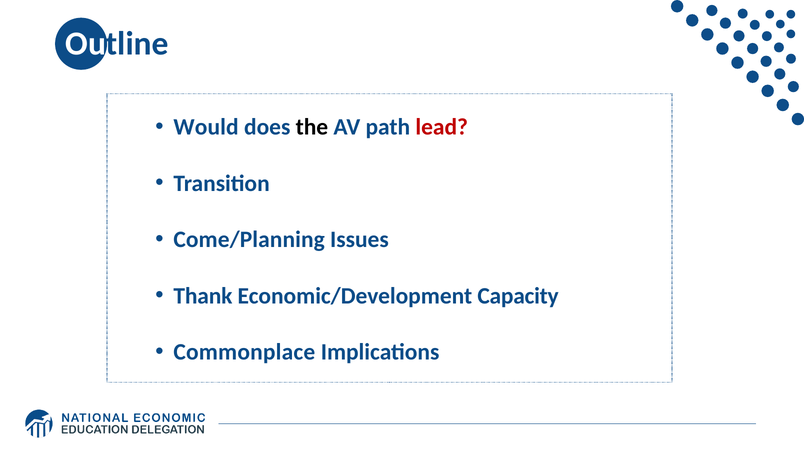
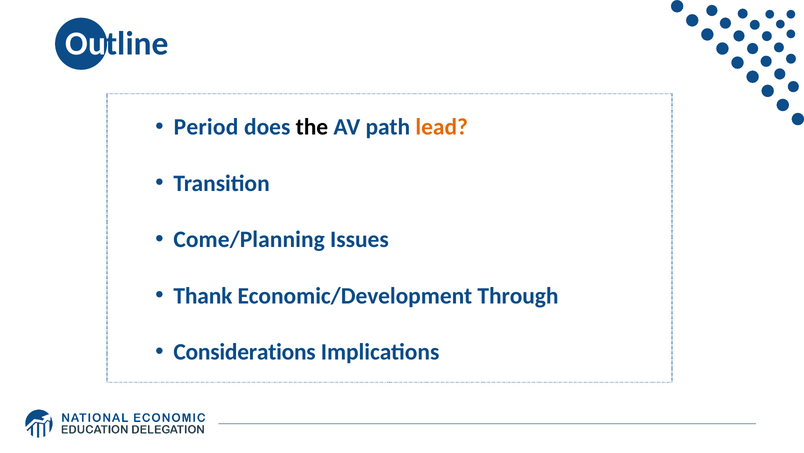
Would: Would -> Period
lead colour: red -> orange
Capacity: Capacity -> Through
Commonplace: Commonplace -> Considerations
